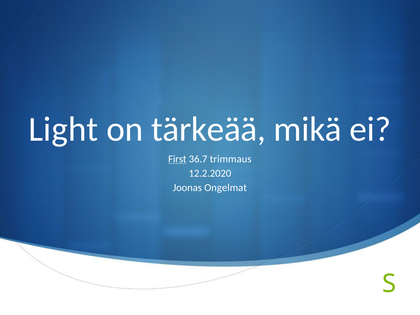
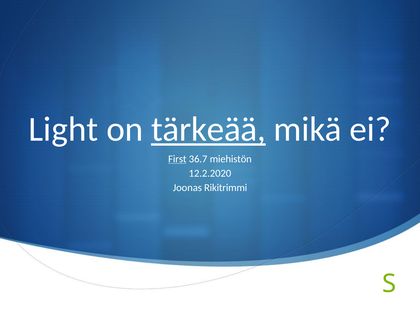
tärkeää underline: none -> present
trimmaus: trimmaus -> miehistön
Ongelmat: Ongelmat -> Rikitrimmi
